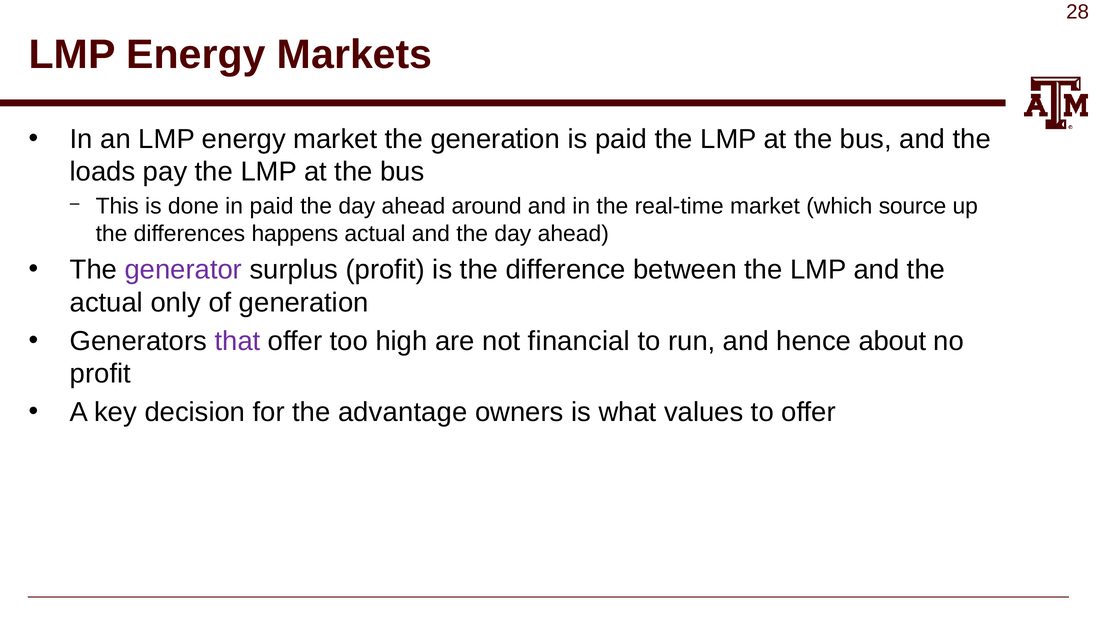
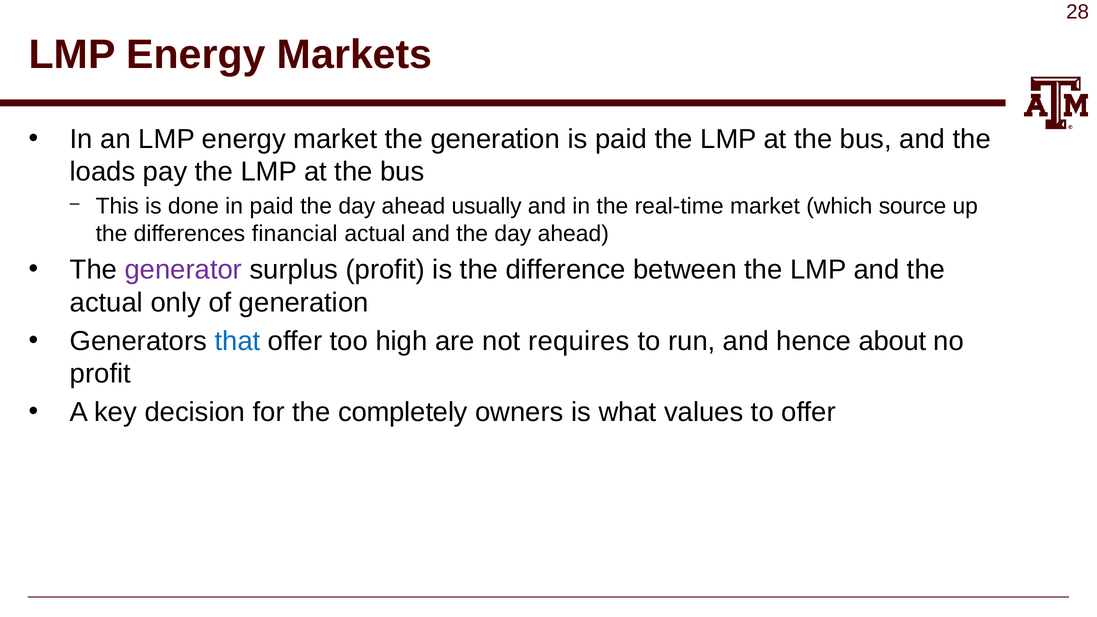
around: around -> usually
happens: happens -> financial
that colour: purple -> blue
financial: financial -> requires
advantage: advantage -> completely
